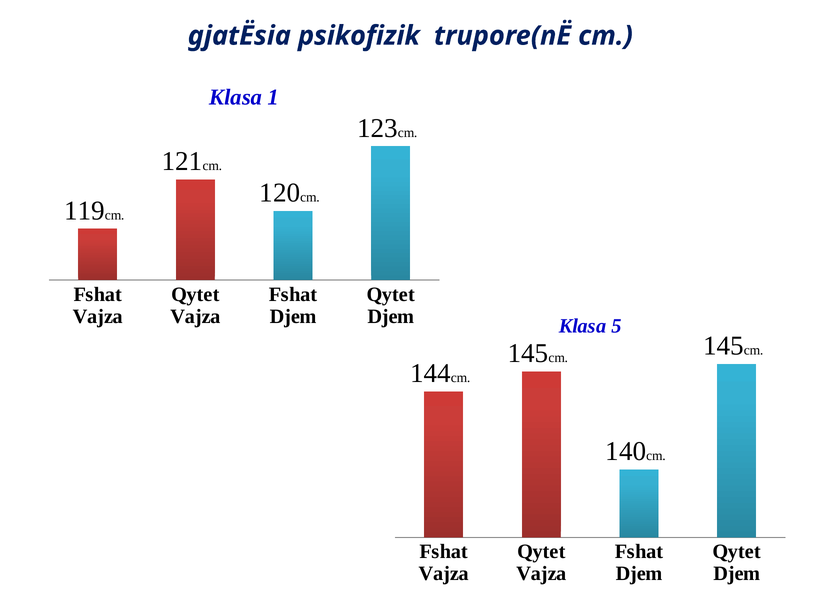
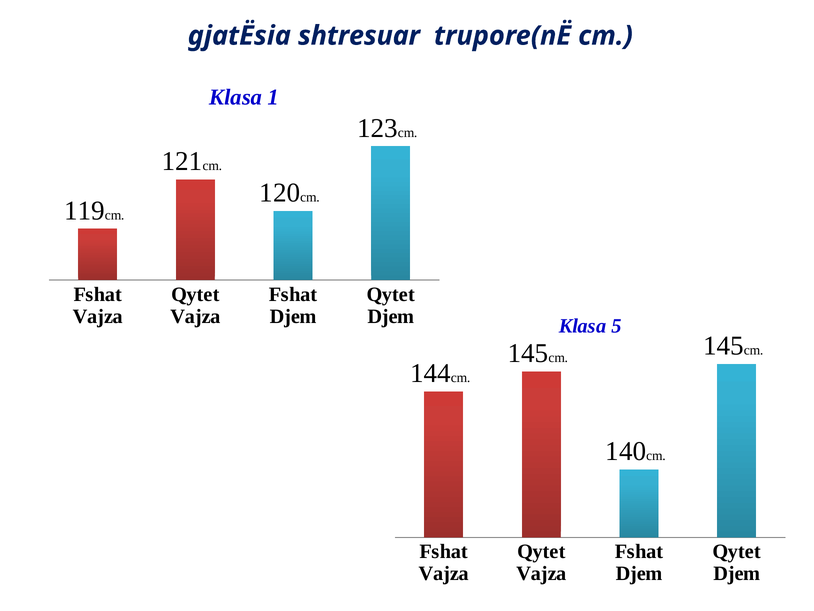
psikofizik: psikofizik -> shtresuar
